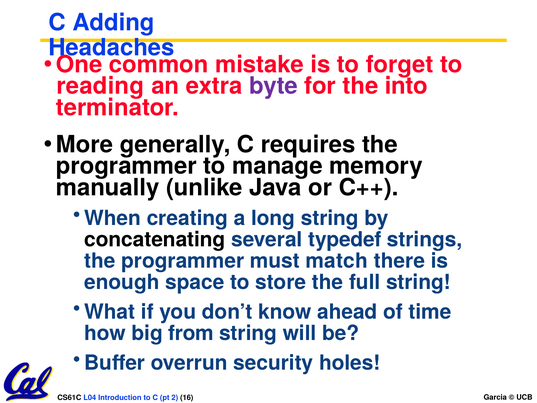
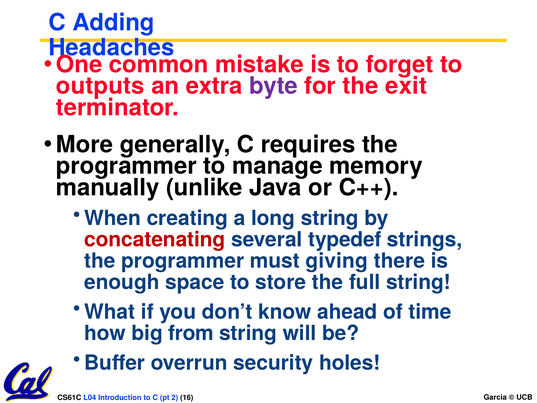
reading: reading -> outputs
into: into -> exit
concatenating colour: black -> red
match: match -> giving
